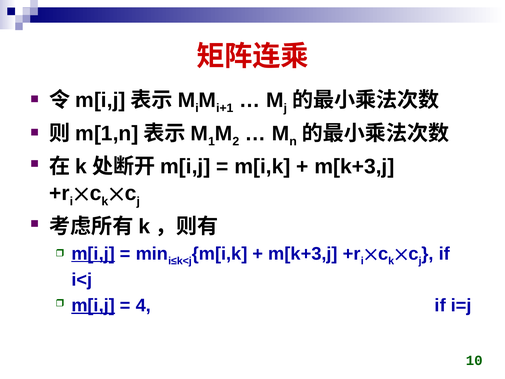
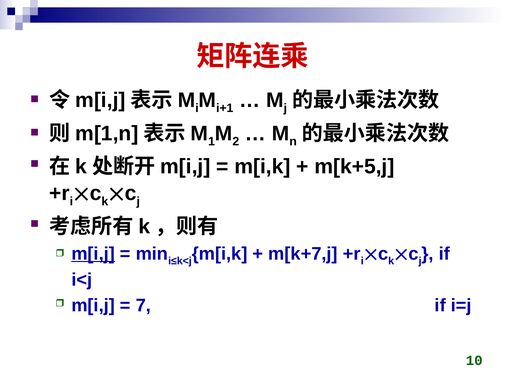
m[k+3,j at (354, 166): m[k+3,j -> m[k+5,j
m[k+3,j at (303, 254): m[k+3,j -> m[k+7,j
m[i,j at (93, 305) underline: present -> none
4: 4 -> 7
